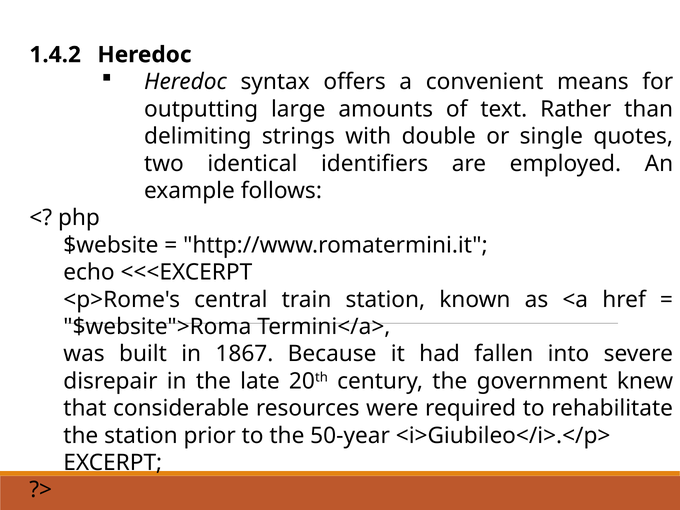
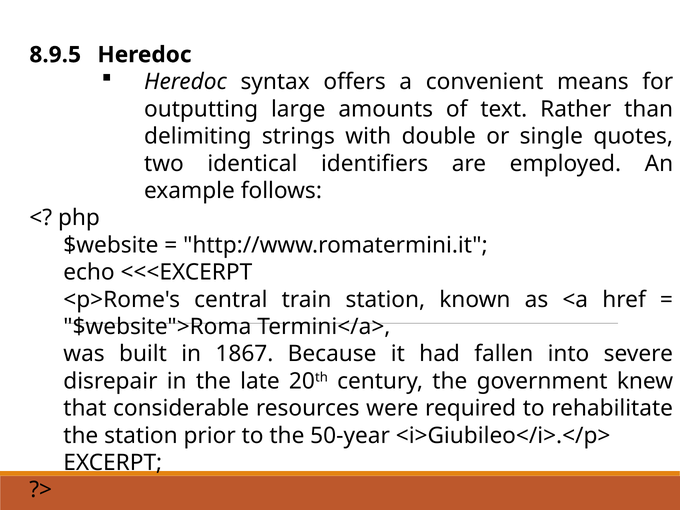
1.4.2: 1.4.2 -> 8.9.5
